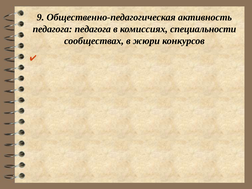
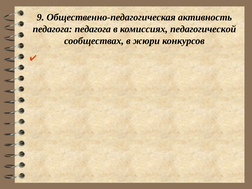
специальности: специальности -> педагогической
